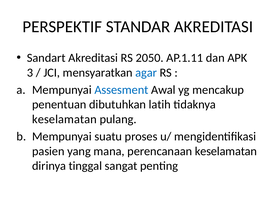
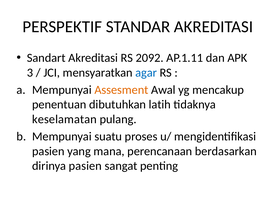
2050: 2050 -> 2092
Assesment colour: blue -> orange
perencanaan keselamatan: keselamatan -> berdasarkan
dirinya tinggal: tinggal -> pasien
